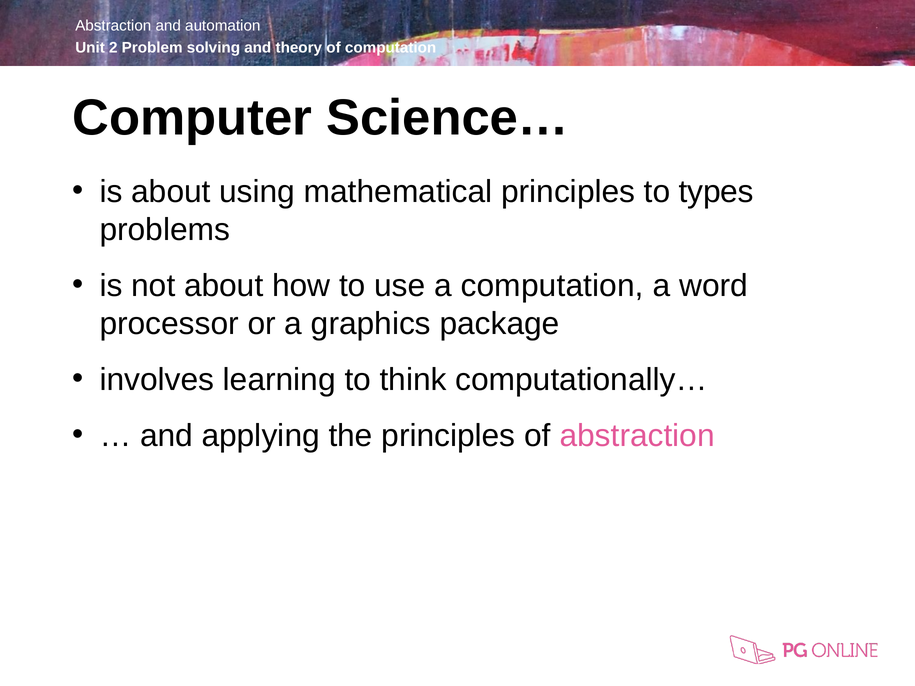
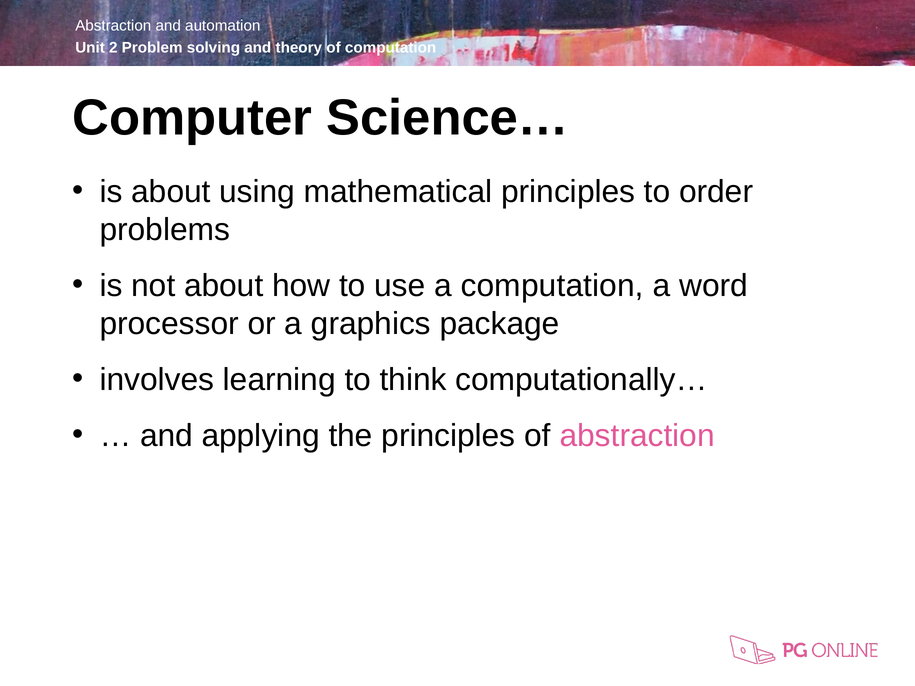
types: types -> order
